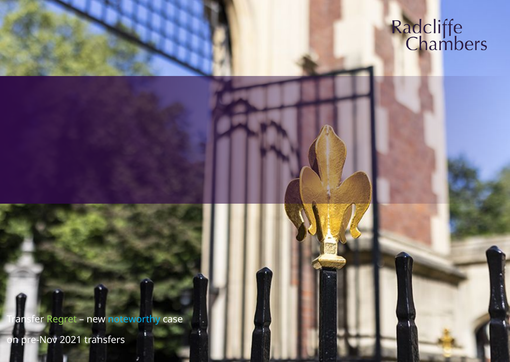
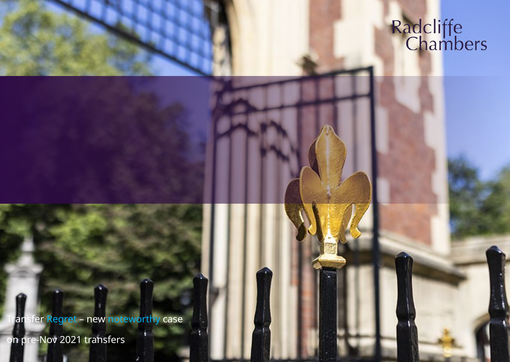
Regret colour: light green -> light blue
